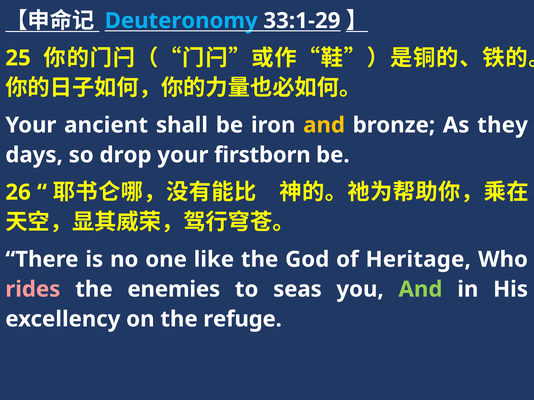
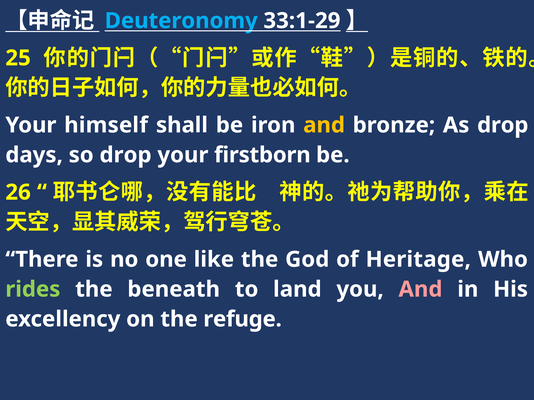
ancient: ancient -> himself
As they: they -> drop
rides colour: pink -> light green
enemies: enemies -> beneath
seas: seas -> land
And at (420, 290) colour: light green -> pink
